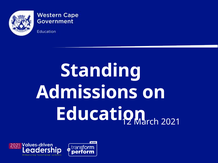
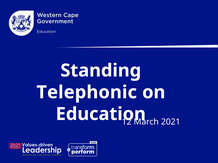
Admissions: Admissions -> Telephonic
